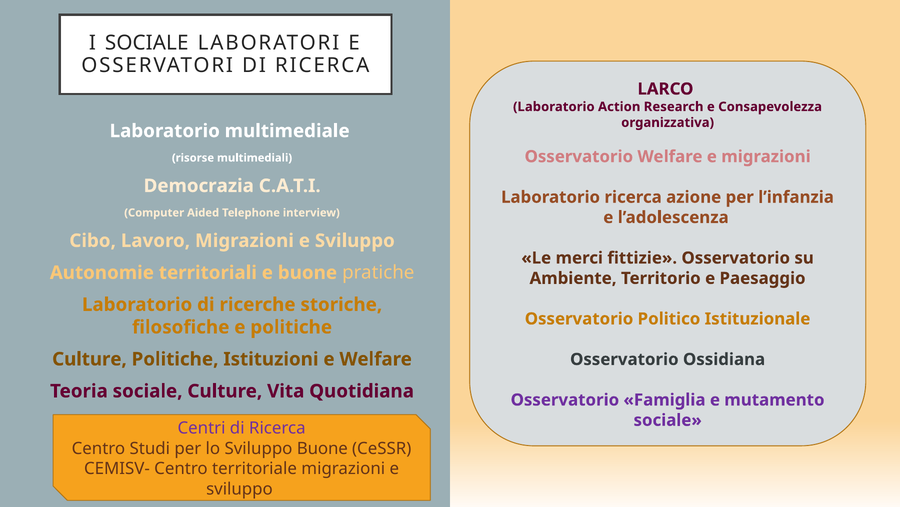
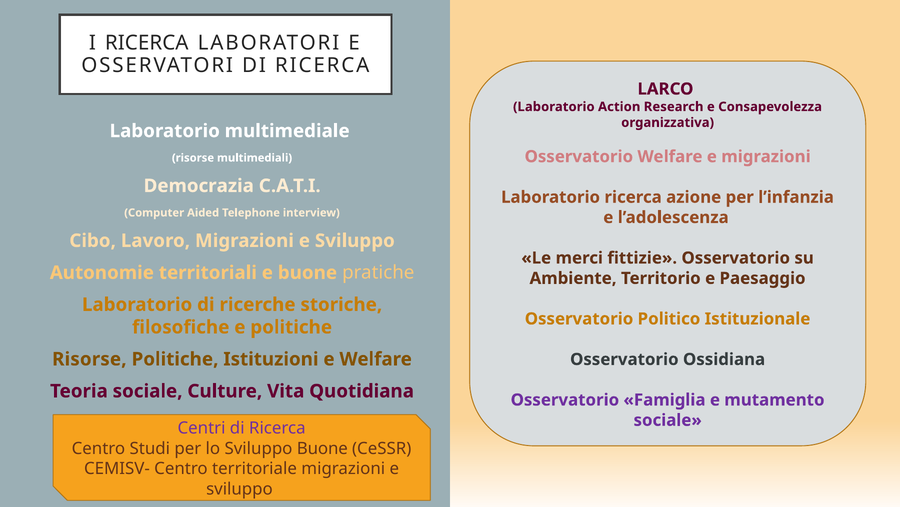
I SOCIALE: SOCIALE -> RICERCA
Culture at (89, 359): Culture -> Risorse
